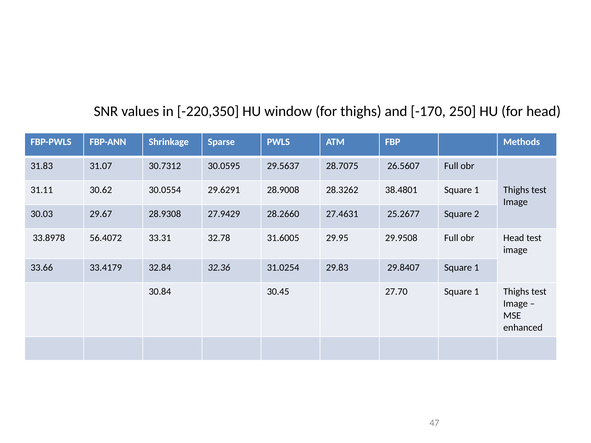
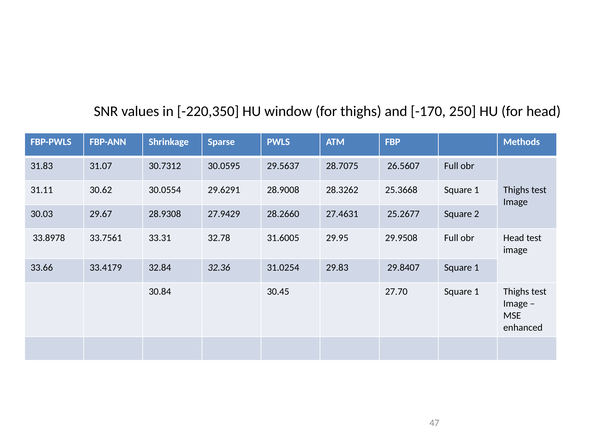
38.4801: 38.4801 -> 25.3668
56.4072: 56.4072 -> 33.7561
